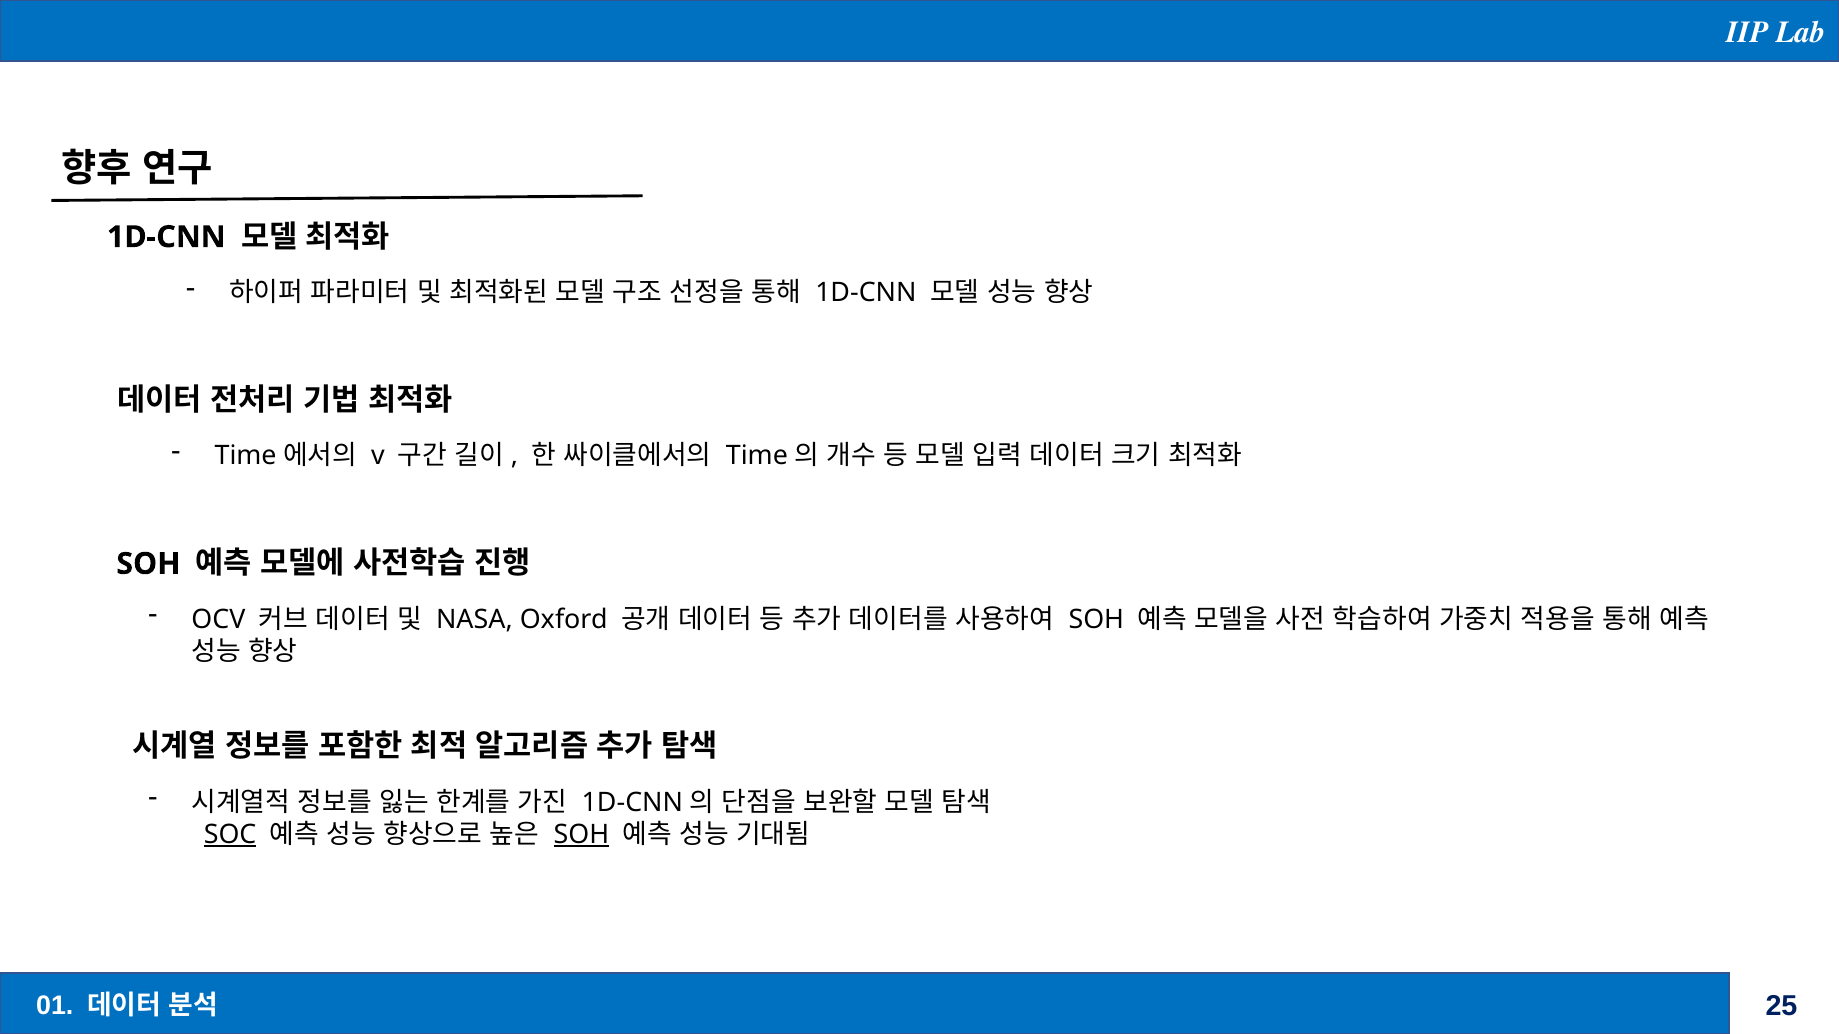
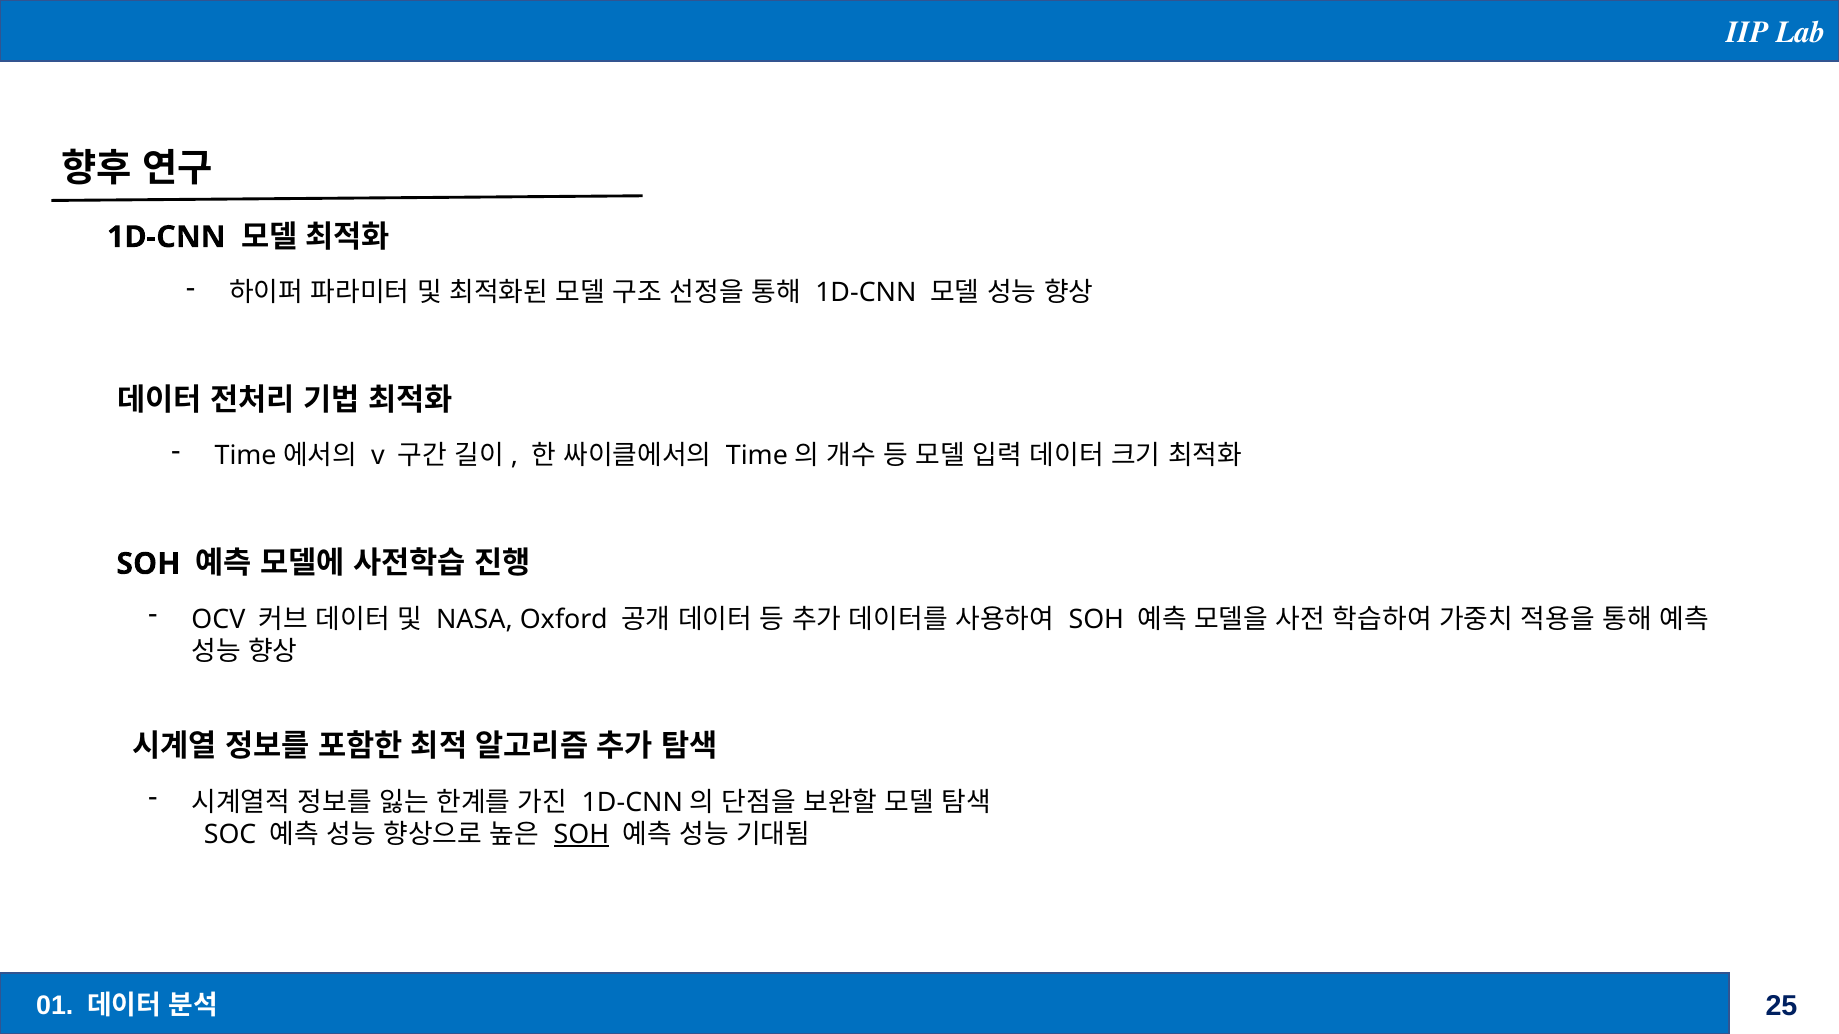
SOC underline: present -> none
